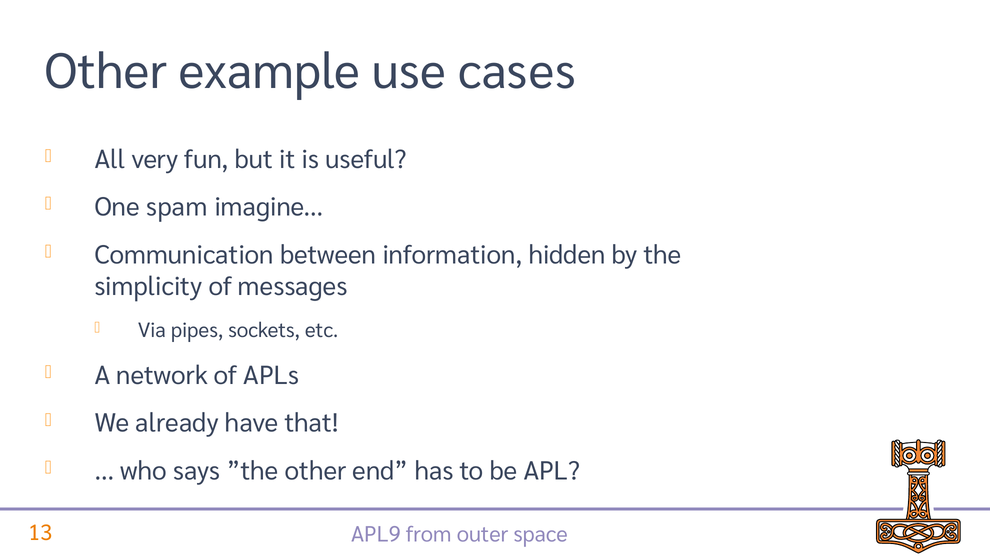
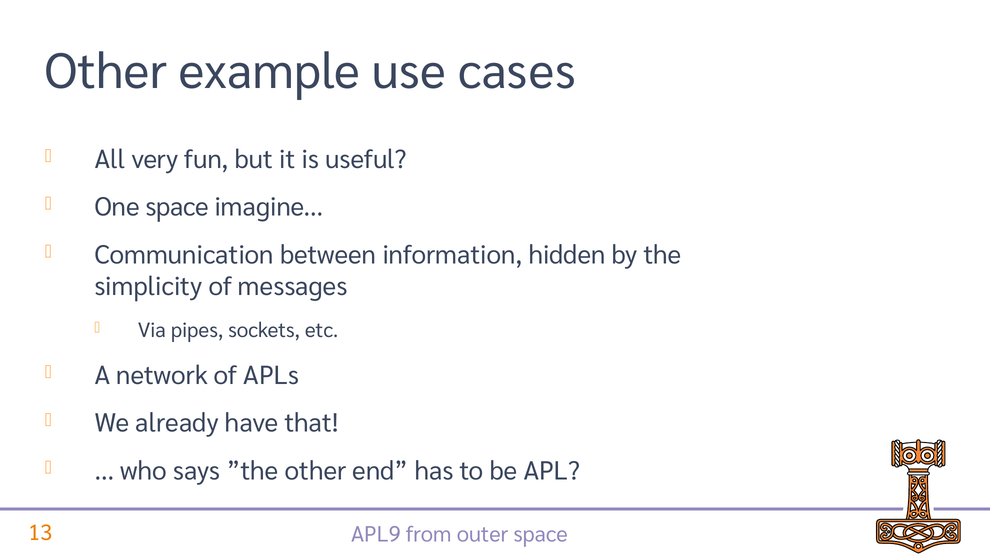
One spam: spam -> space
